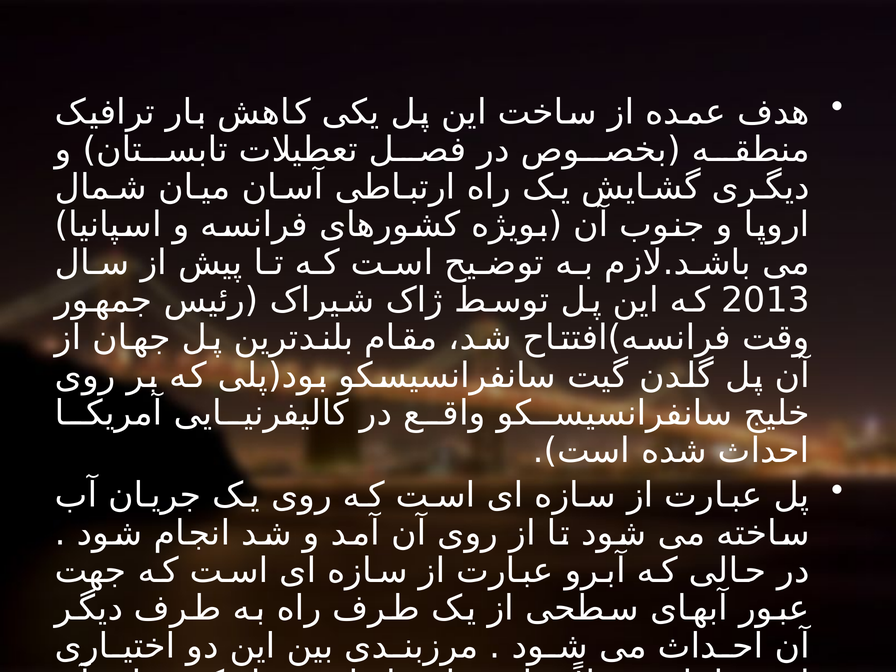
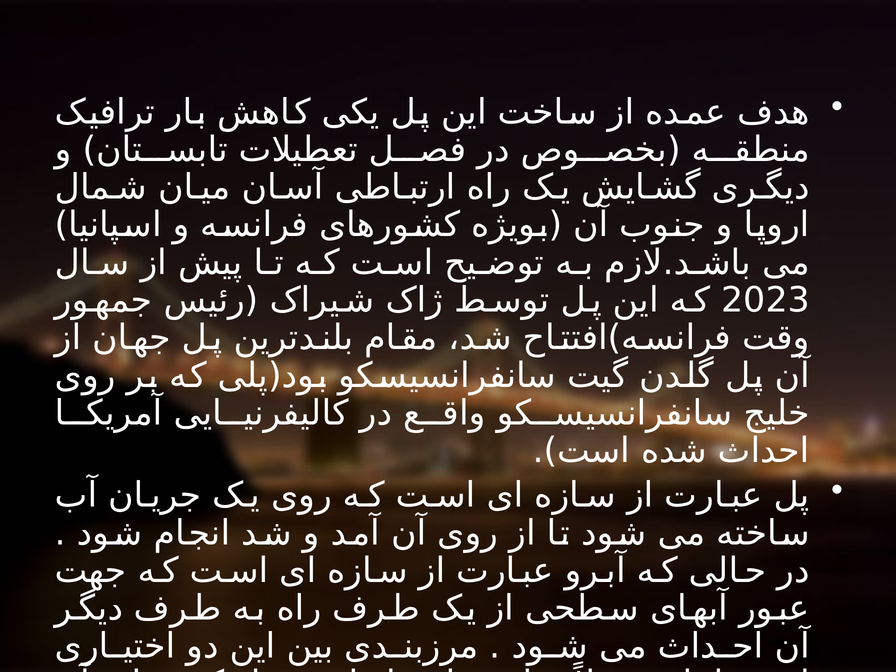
2013: 2013 -> 2023
